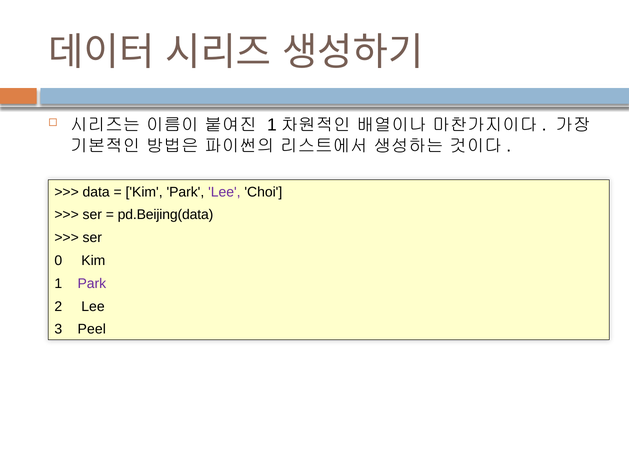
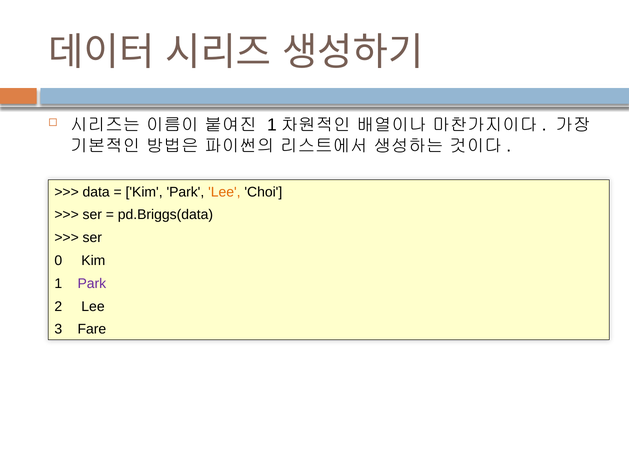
Lee at (224, 192) colour: purple -> orange
pd.Beijing(data: pd.Beijing(data -> pd.Briggs(data
Peel: Peel -> Fare
